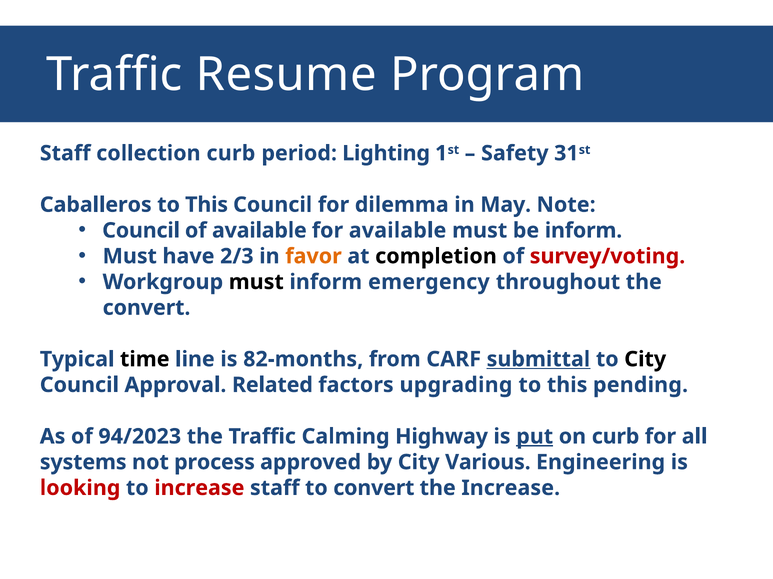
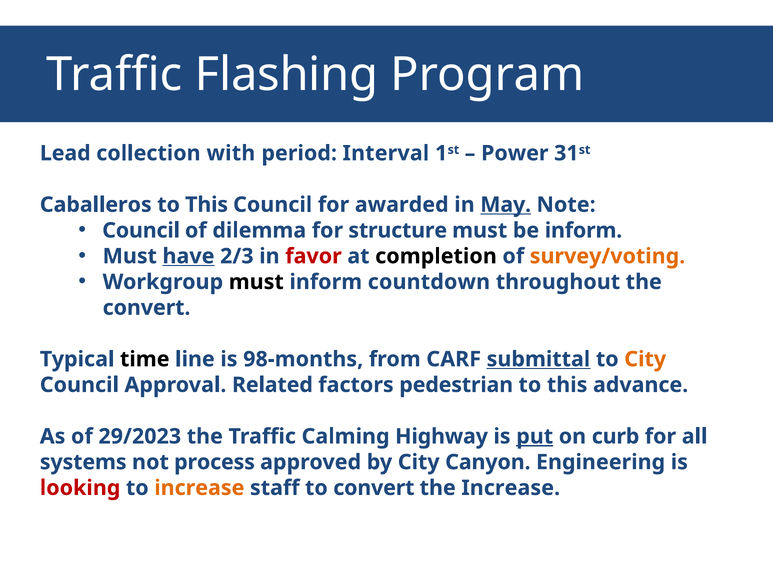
Resume: Resume -> Flashing
Staff at (65, 153): Staff -> Lead
collection curb: curb -> with
Lighting: Lighting -> Interval
Safety: Safety -> Power
dilemma: dilemma -> awarded
May underline: none -> present
of available: available -> dilemma
for available: available -> structure
have underline: none -> present
favor colour: orange -> red
survey/voting colour: red -> orange
emergency: emergency -> countdown
82-months: 82-months -> 98-months
City at (645, 360) colour: black -> orange
upgrading: upgrading -> pedestrian
pending: pending -> advance
94/2023: 94/2023 -> 29/2023
Various: Various -> Canyon
increase at (199, 489) colour: red -> orange
